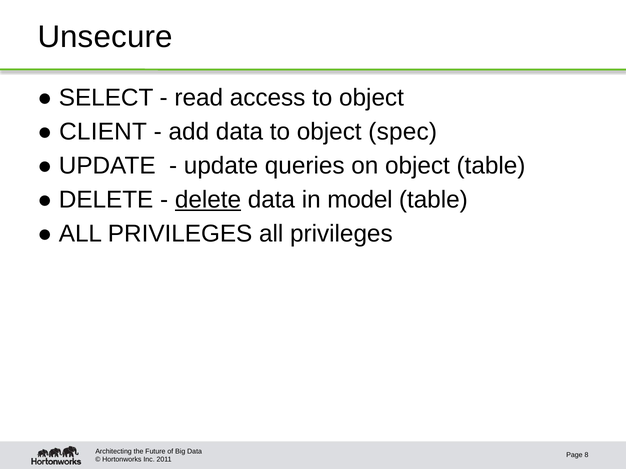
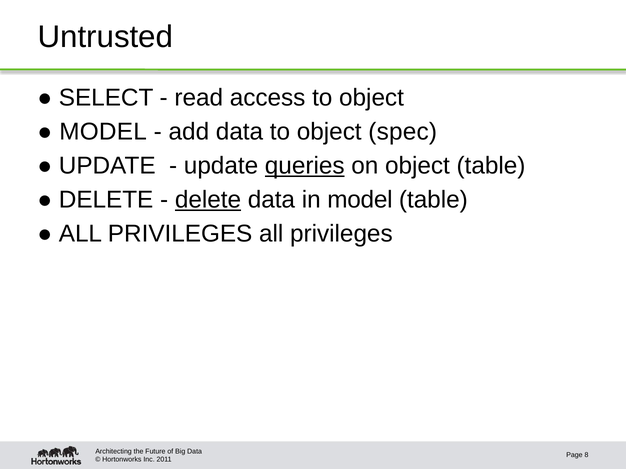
Unsecure: Unsecure -> Untrusted
CLIENT at (103, 132): CLIENT -> MODEL
queries underline: none -> present
